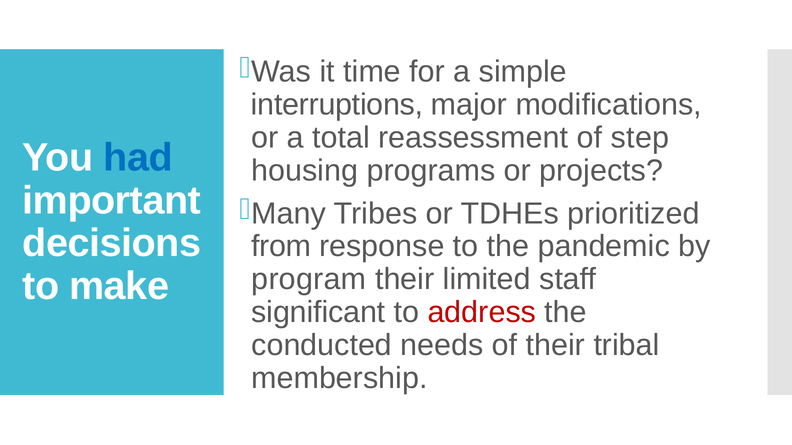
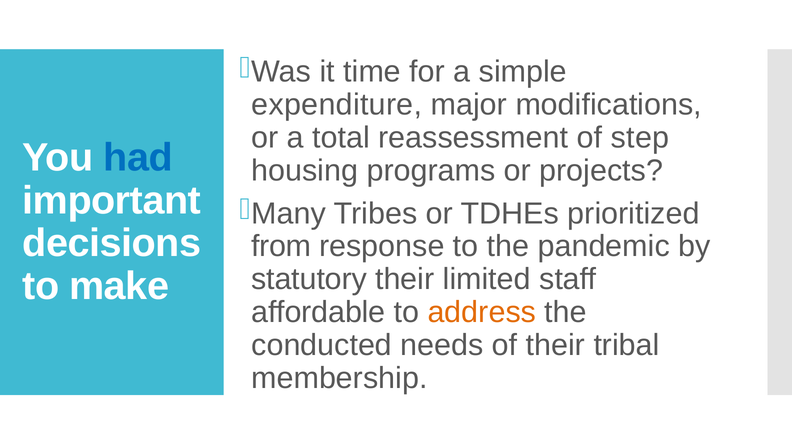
interruptions: interruptions -> expenditure
program: program -> statutory
significant: significant -> affordable
address colour: red -> orange
